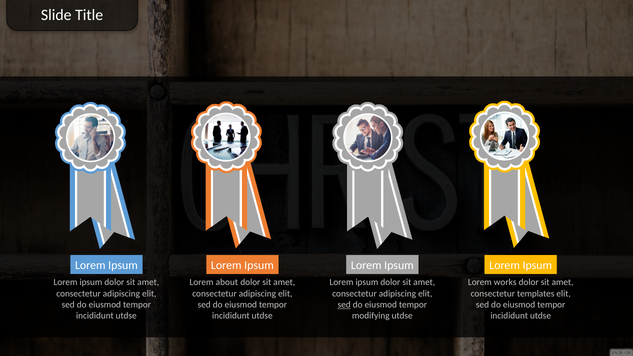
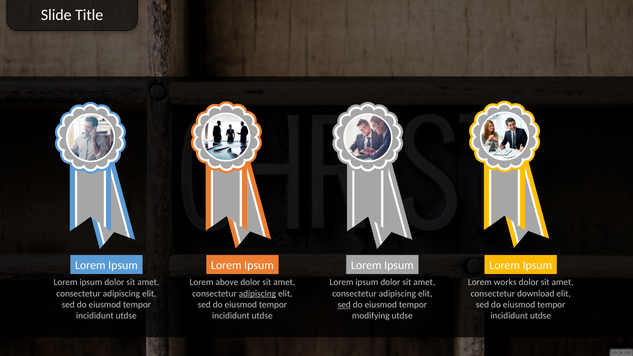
about: about -> above
adipiscing at (257, 294) underline: none -> present
templates: templates -> download
